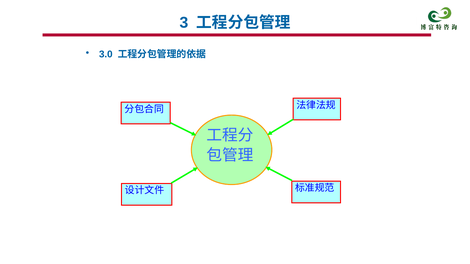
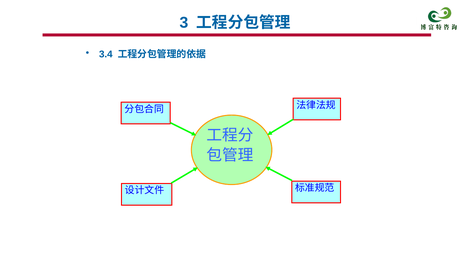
3.0: 3.0 -> 3.4
